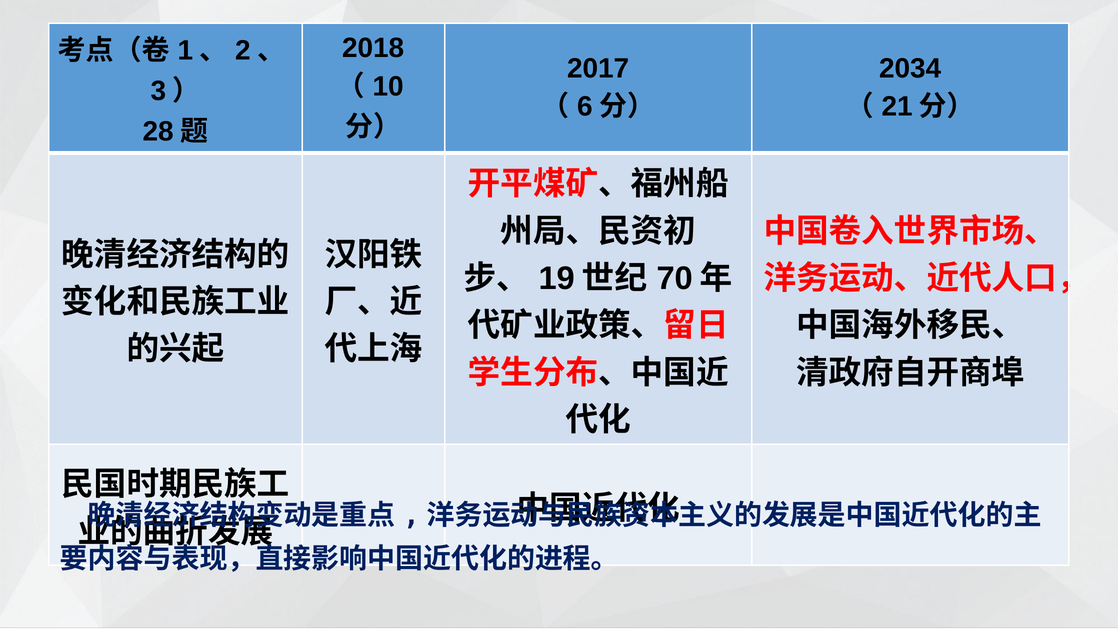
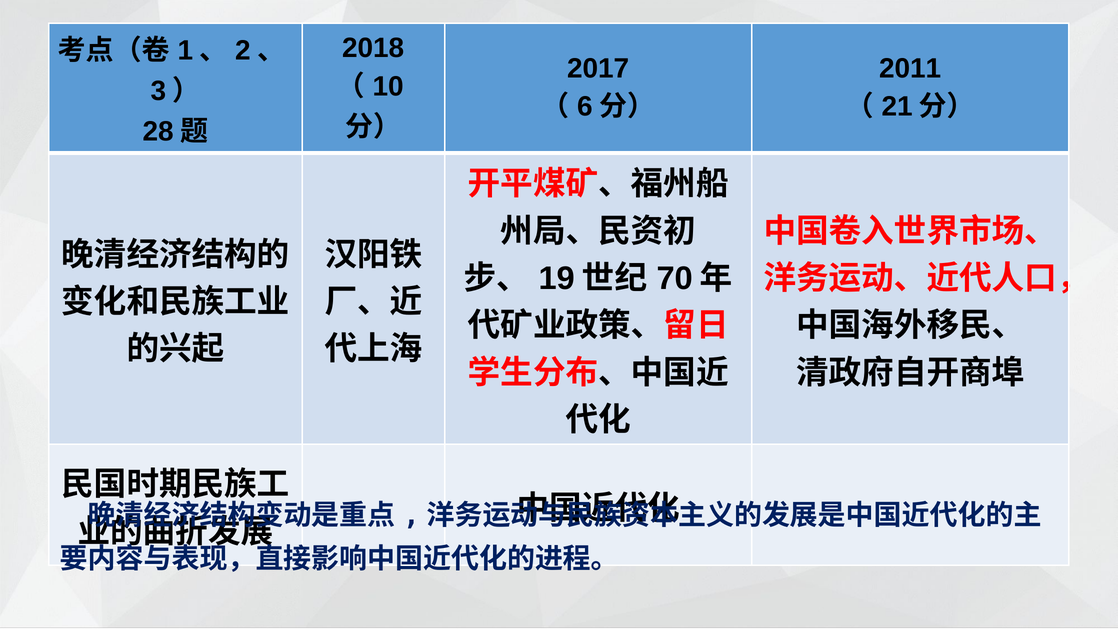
2034: 2034 -> 2011
